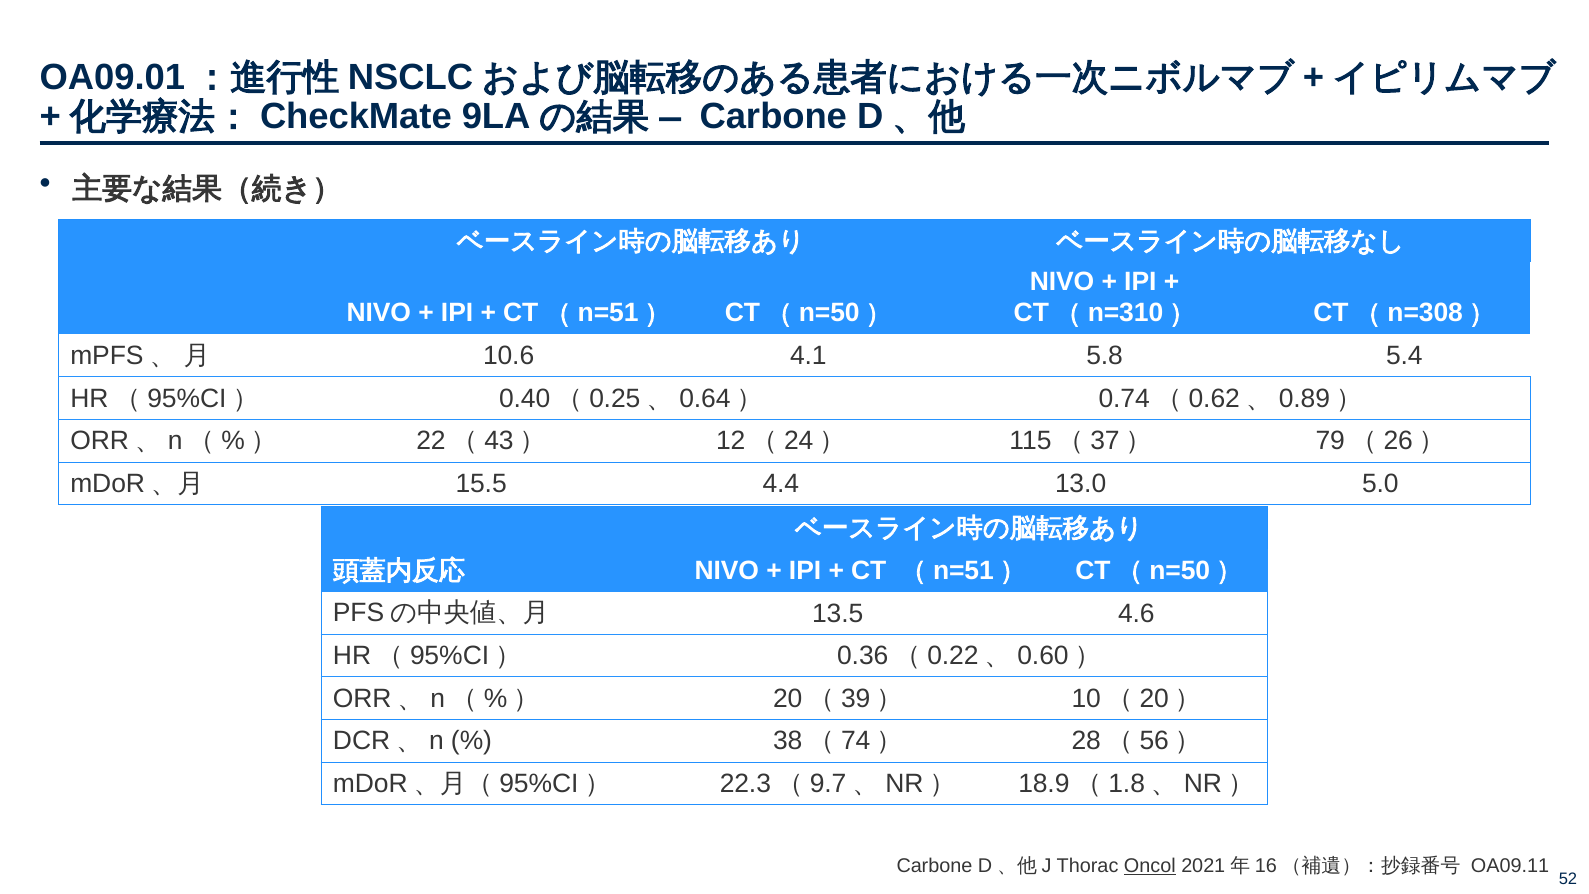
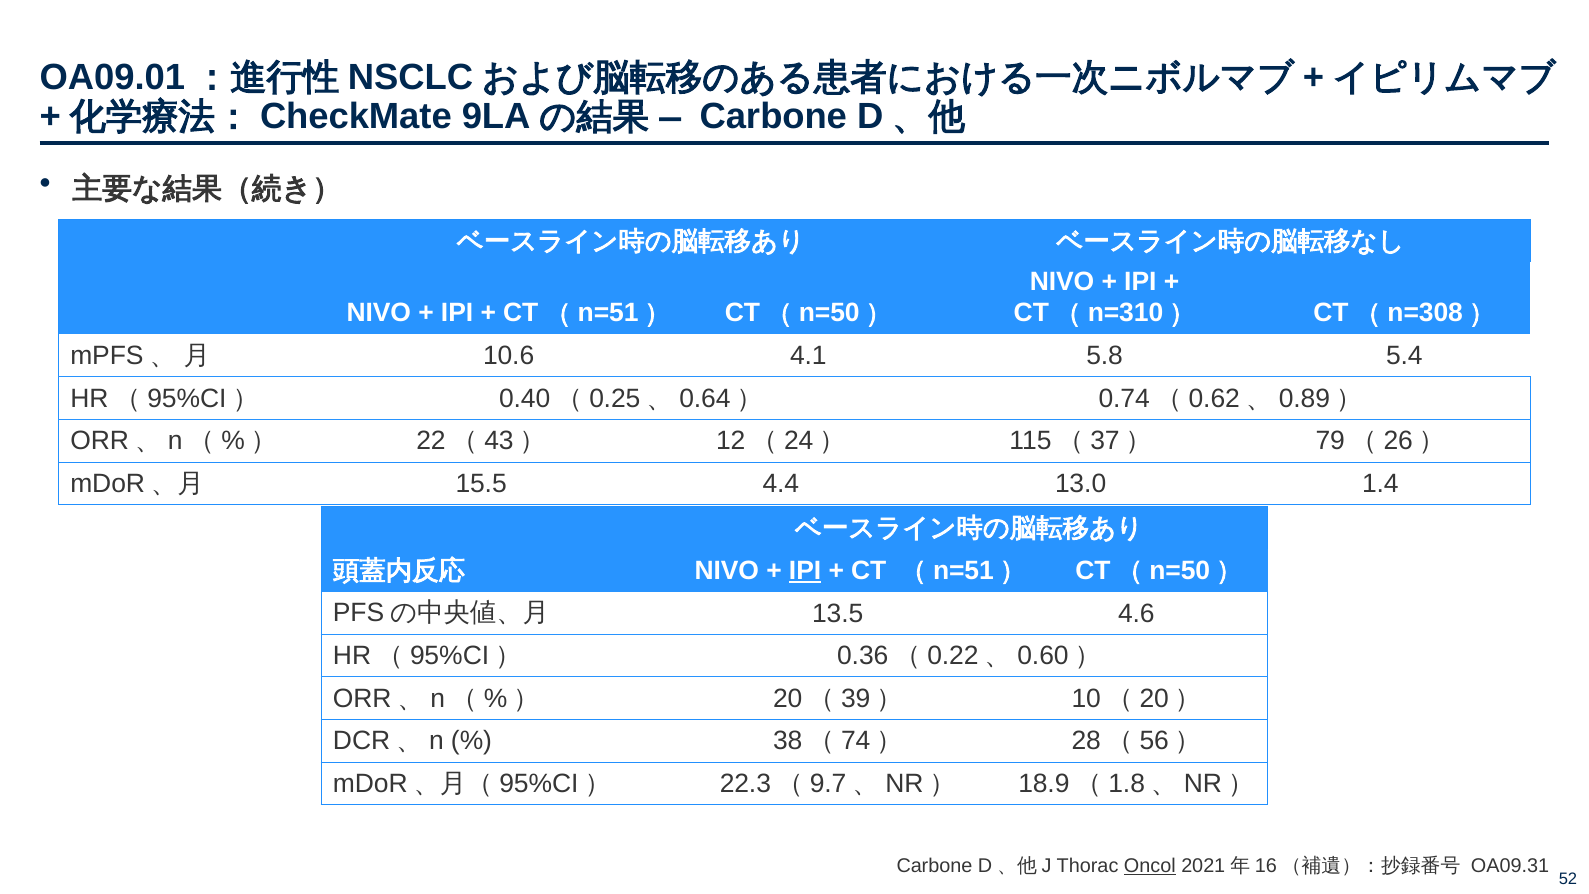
5.0: 5.0 -> 1.4
IPI at (805, 570) underline: none -> present
OA09.11: OA09.11 -> OA09.31
